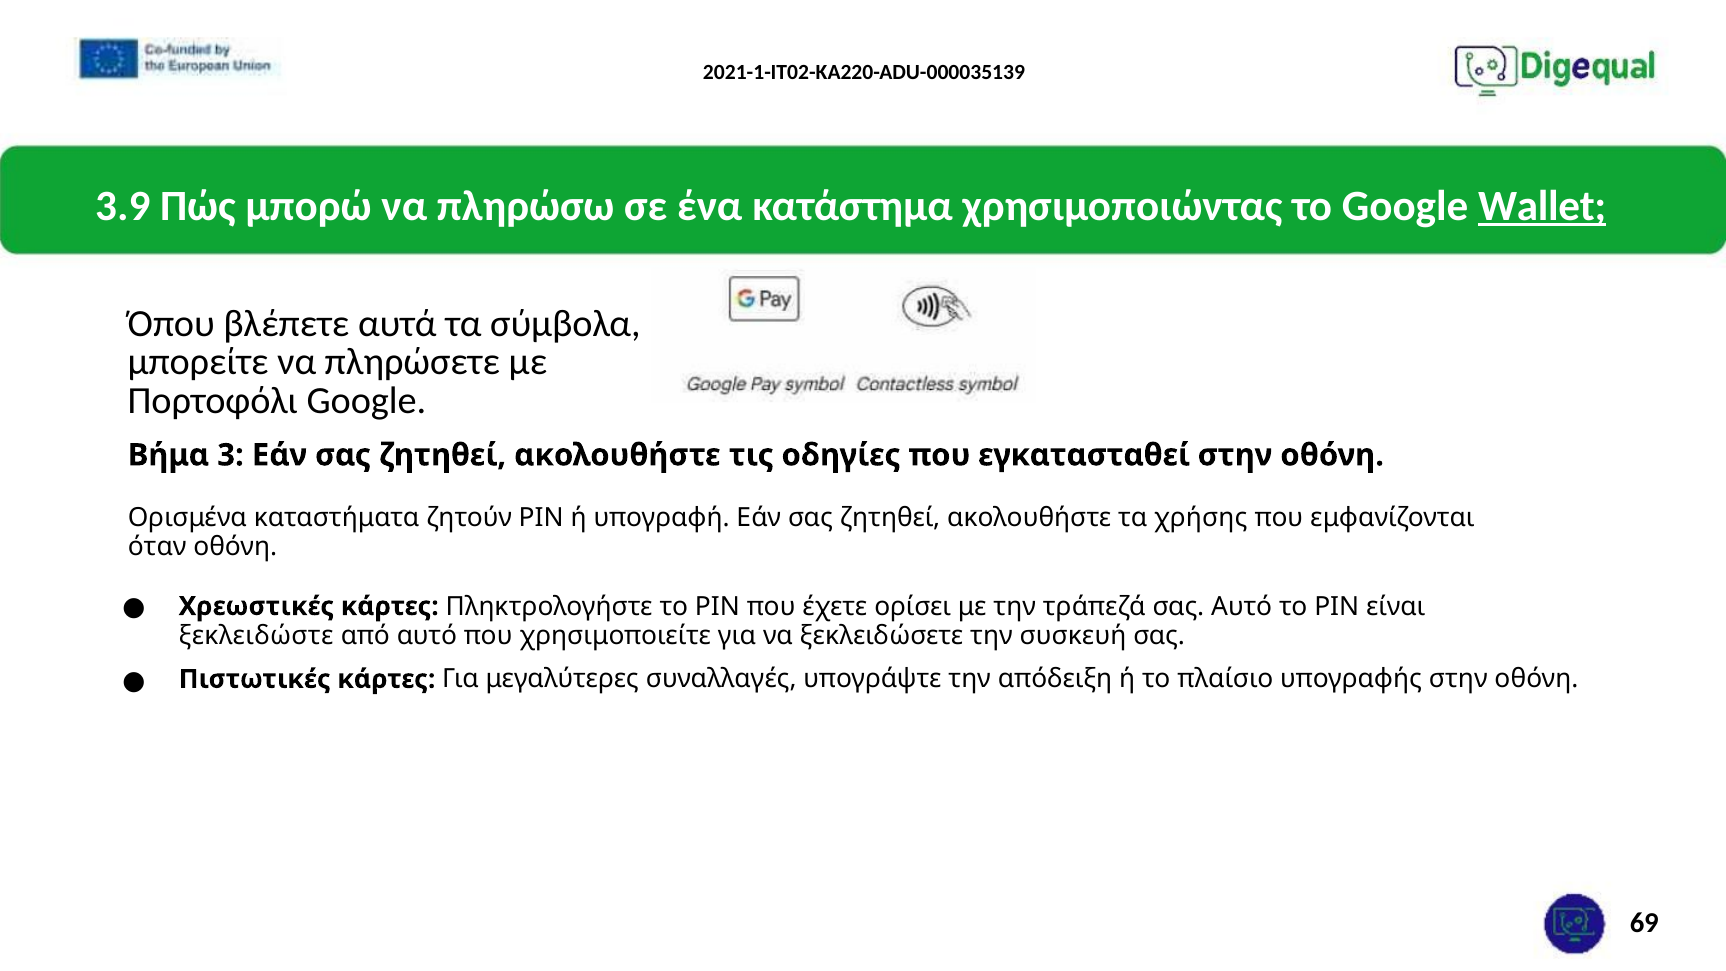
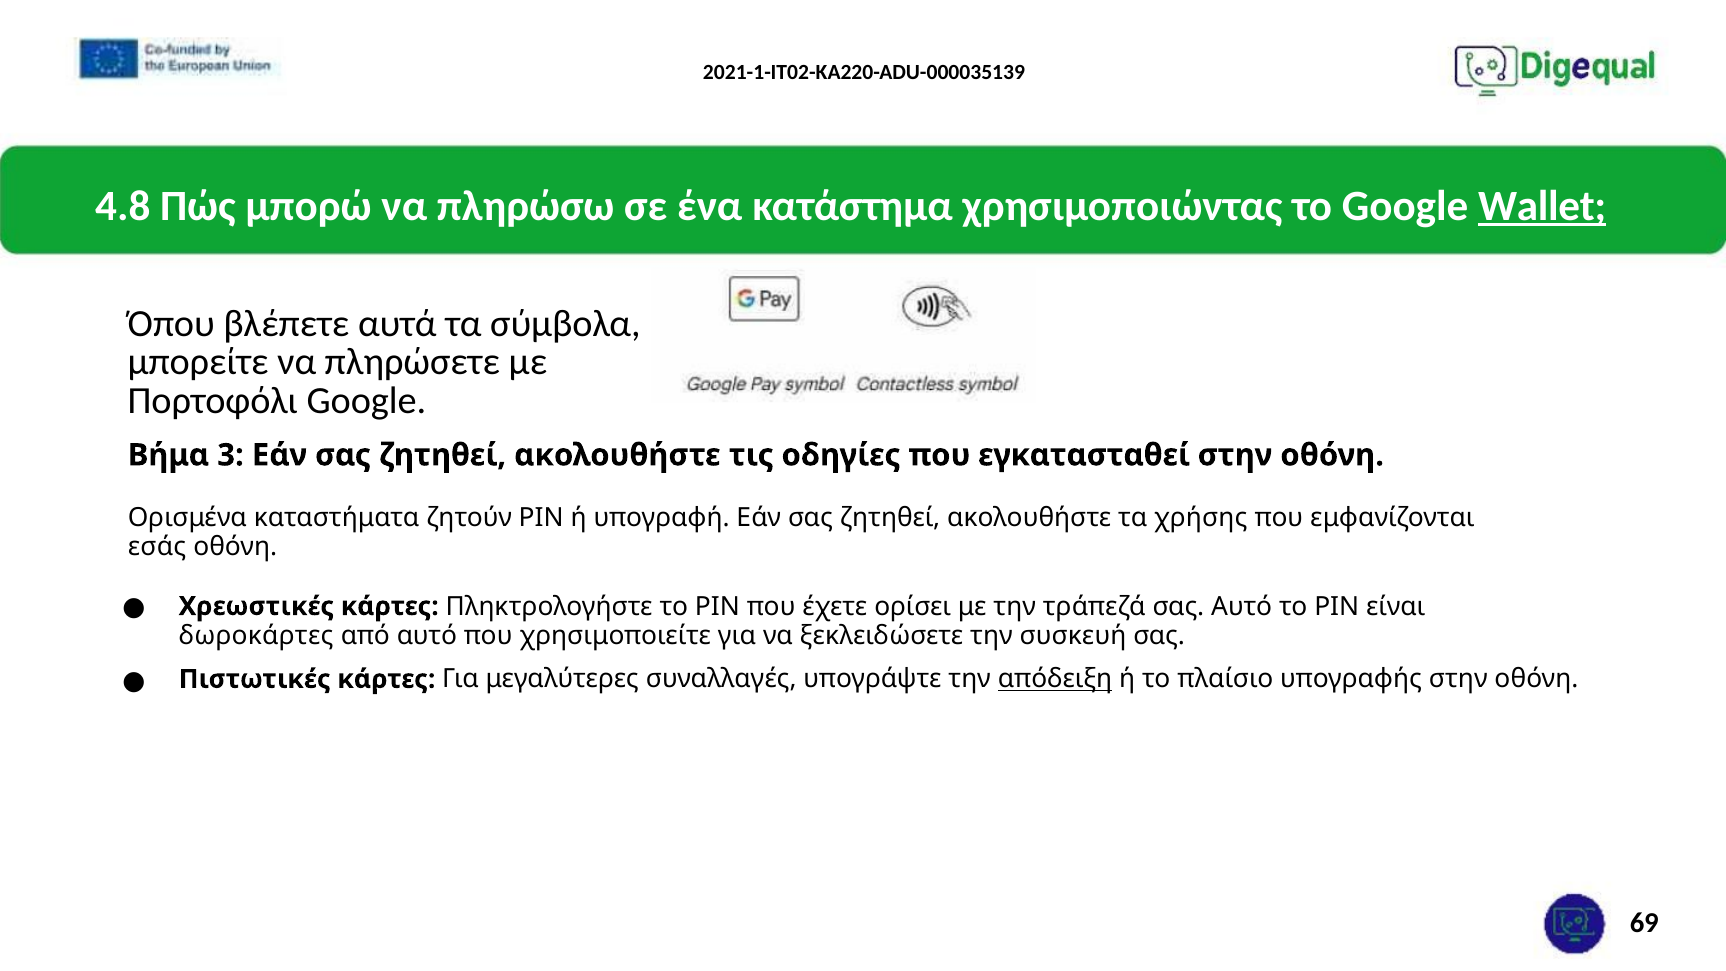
3.9: 3.9 -> 4.8
όταν: όταν -> εσάς
ξεκλειδώστε: ξεκλειδώστε -> δωροκάρτες
απόδειξη underline: none -> present
